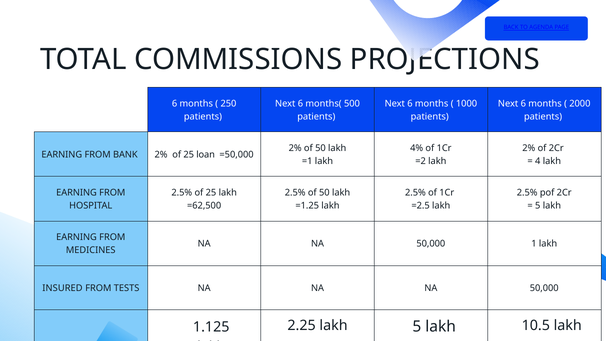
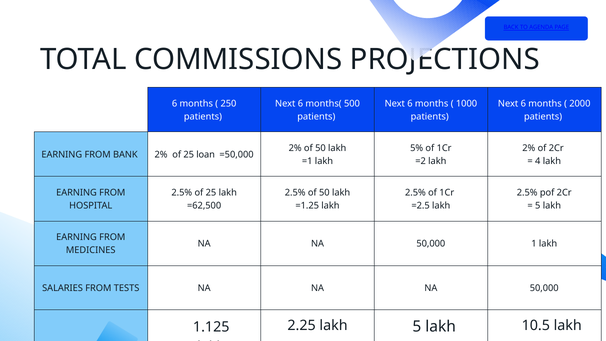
4%: 4% -> 5%
INSURED: INSURED -> SALARIES
